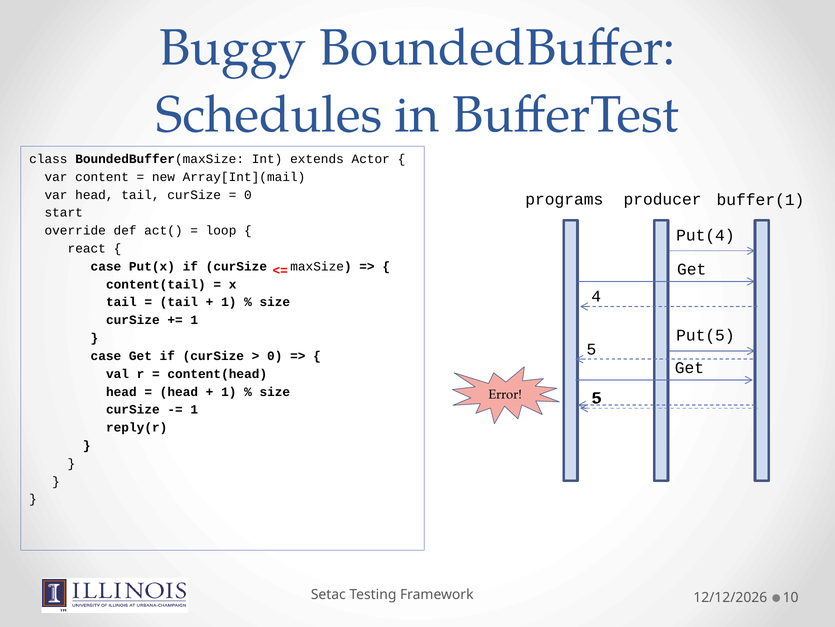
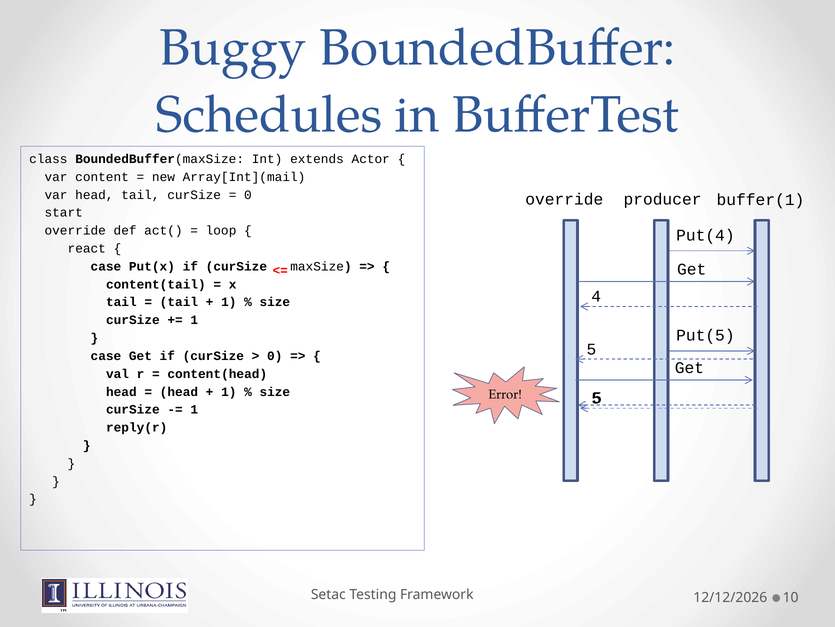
programs at (564, 199): programs -> override
